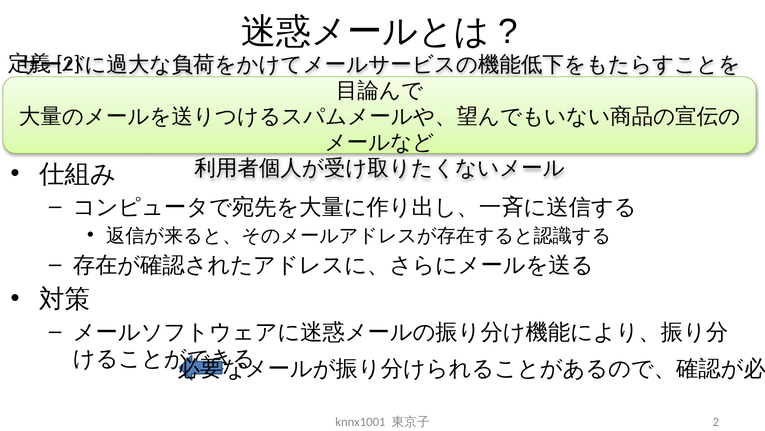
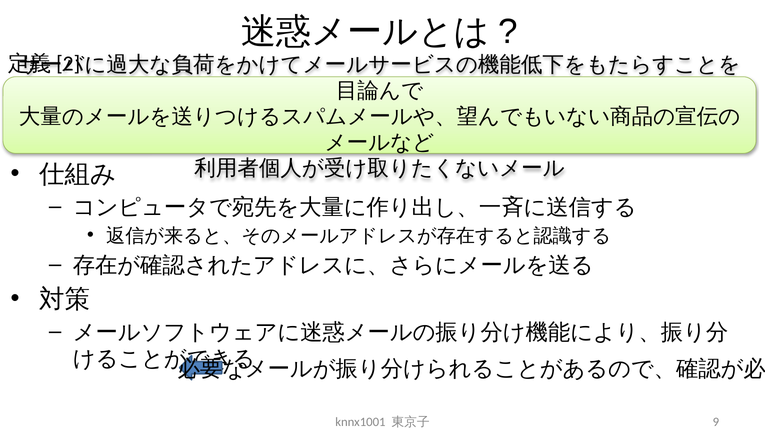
2: 2 -> 9
